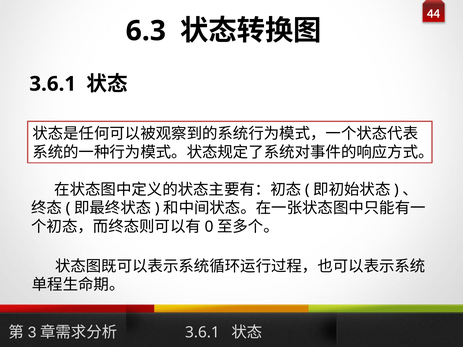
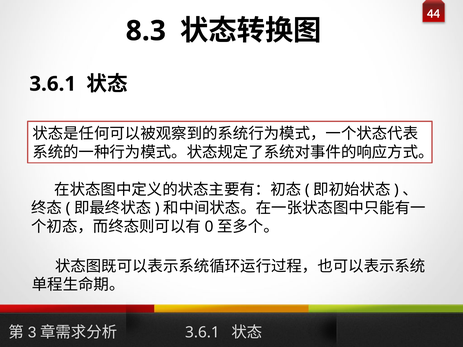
6.3: 6.3 -> 8.3
